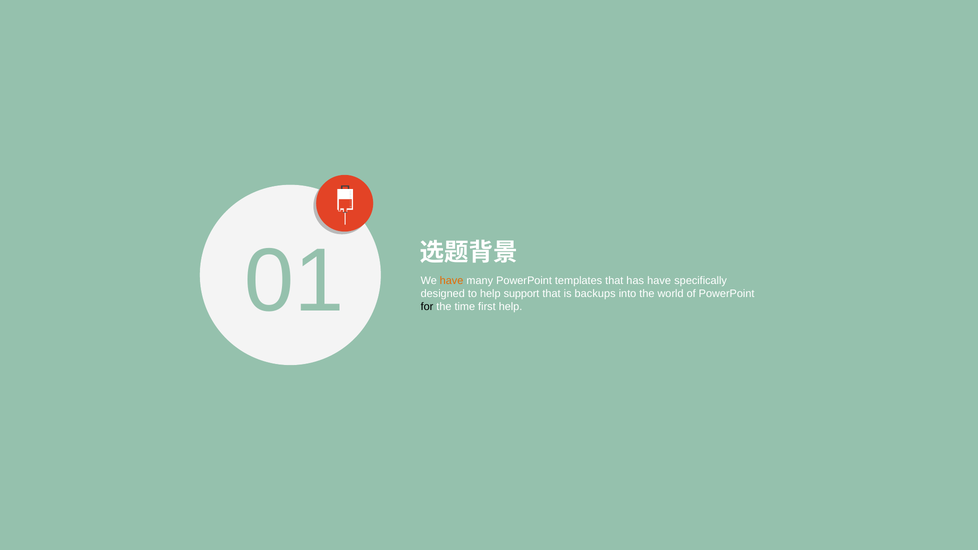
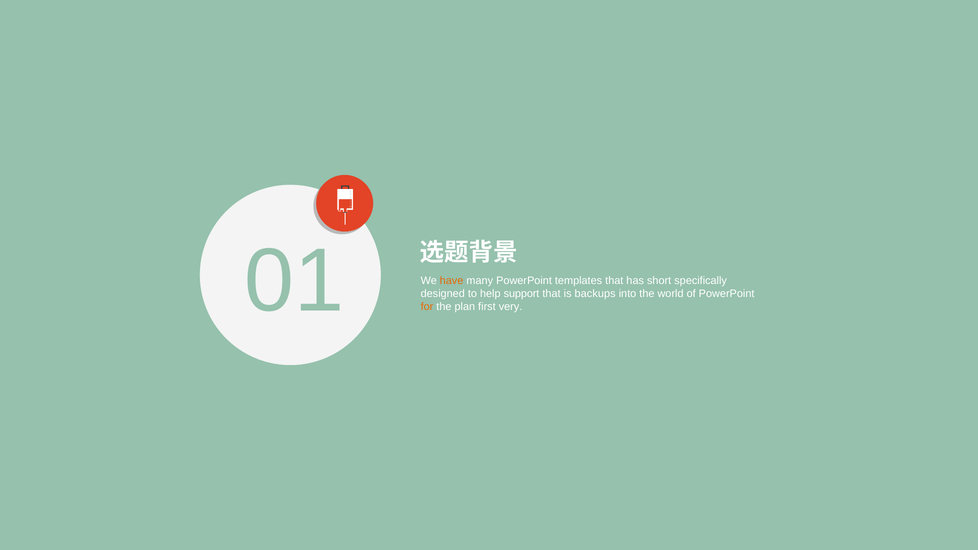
has have: have -> short
for colour: black -> orange
time: time -> plan
first help: help -> very
